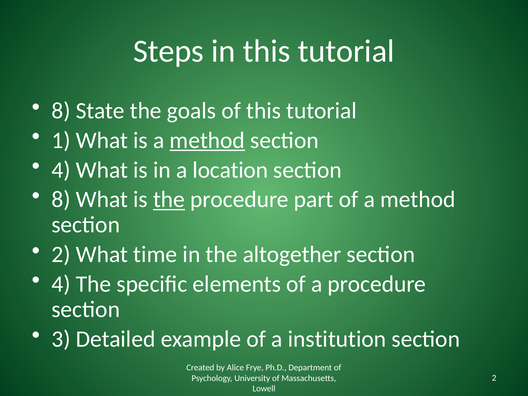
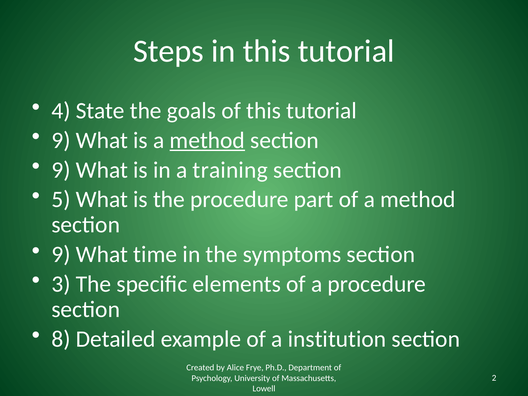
8 at (61, 111): 8 -> 4
1 at (61, 140): 1 -> 9
4 at (61, 170): 4 -> 9
location: location -> training
8 at (61, 200): 8 -> 5
the at (169, 200) underline: present -> none
2 at (61, 254): 2 -> 9
altogether: altogether -> symptoms
4 at (61, 284): 4 -> 3
3: 3 -> 8
